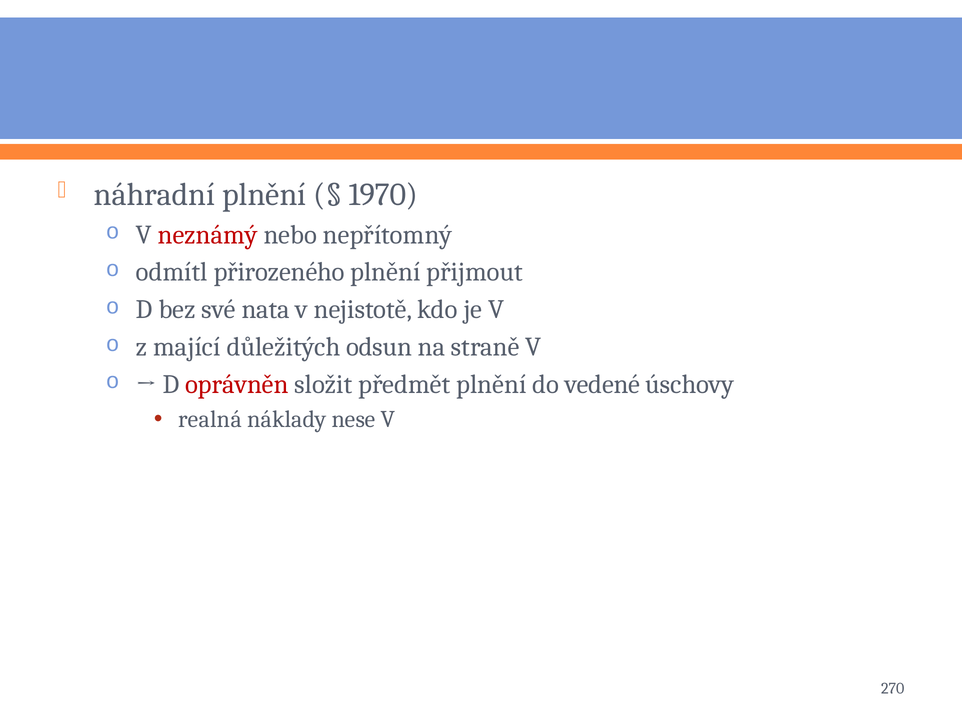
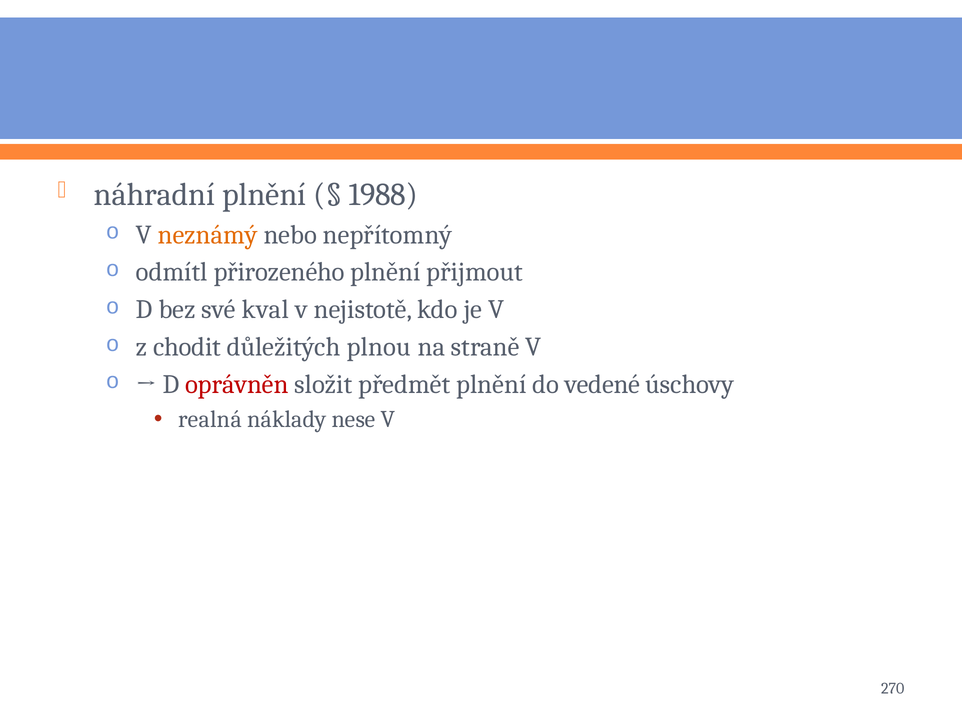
1970: 1970 -> 1988
neznámý colour: red -> orange
nata: nata -> kval
mající: mající -> chodit
odsun: odsun -> plnou
